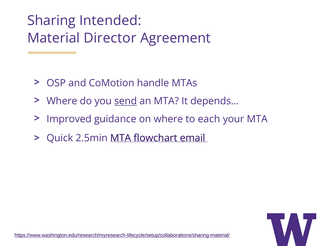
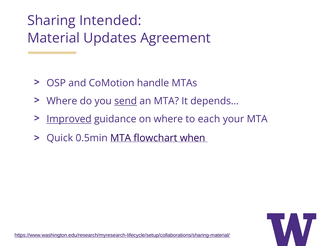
Director: Director -> Updates
Improved underline: none -> present
2.5min: 2.5min -> 0.5min
email: email -> when
